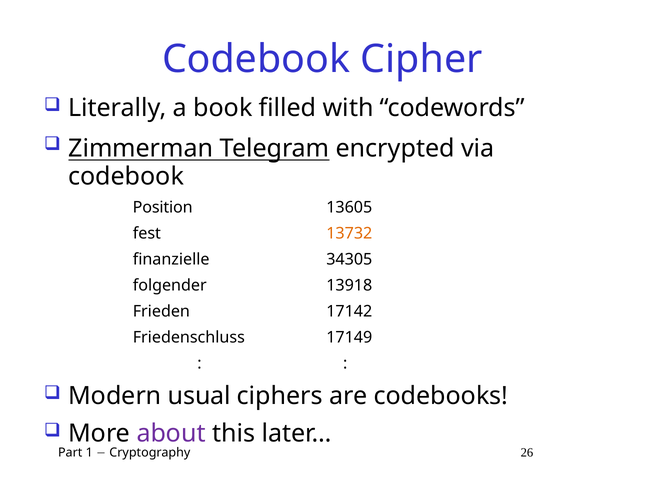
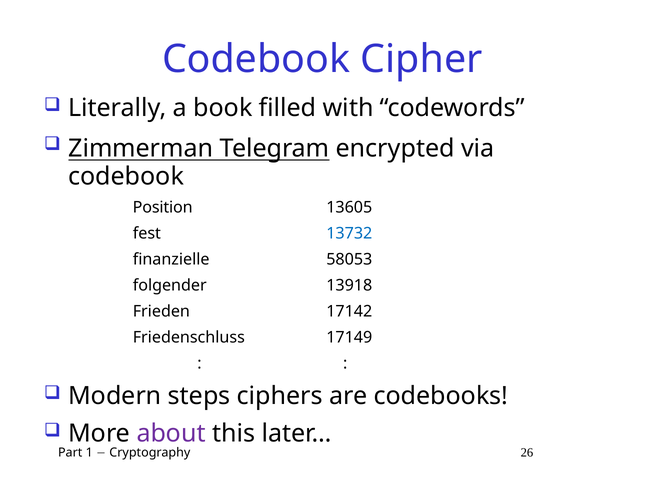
13732 colour: orange -> blue
34305: 34305 -> 58053
usual: usual -> steps
